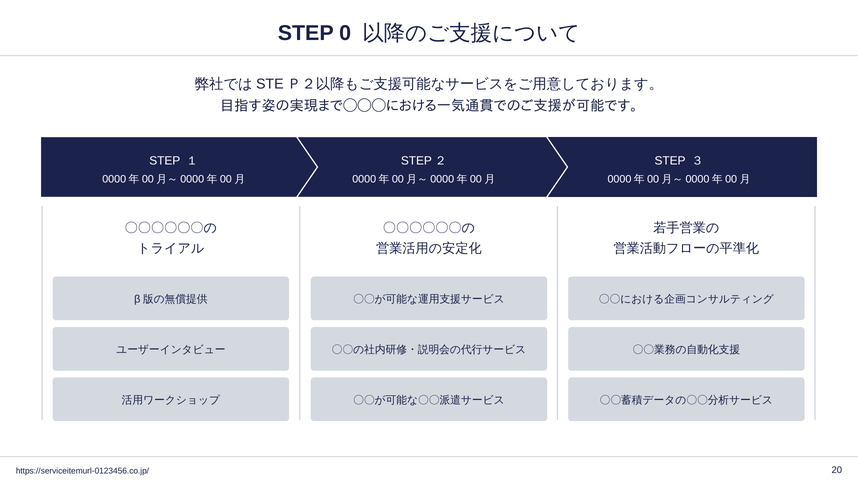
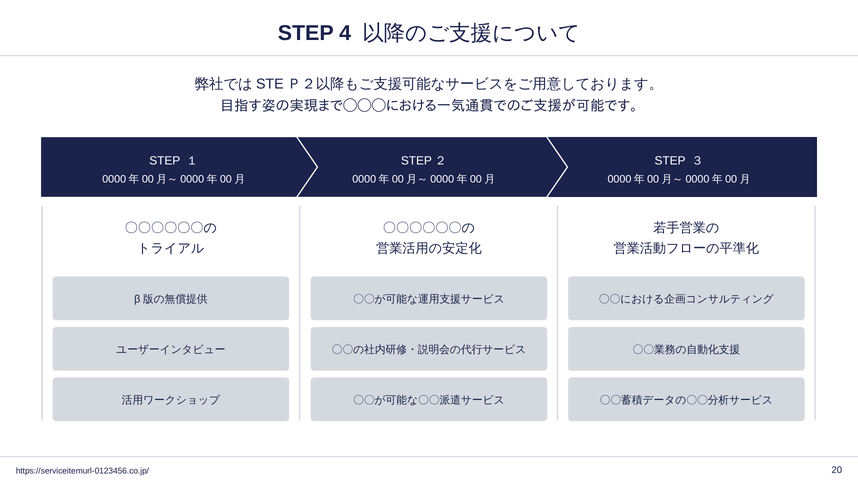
0: 0 -> 4
